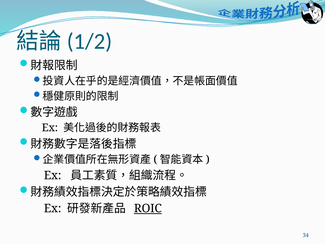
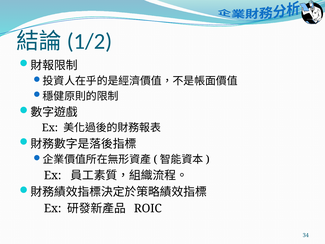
ROIC underline: present -> none
